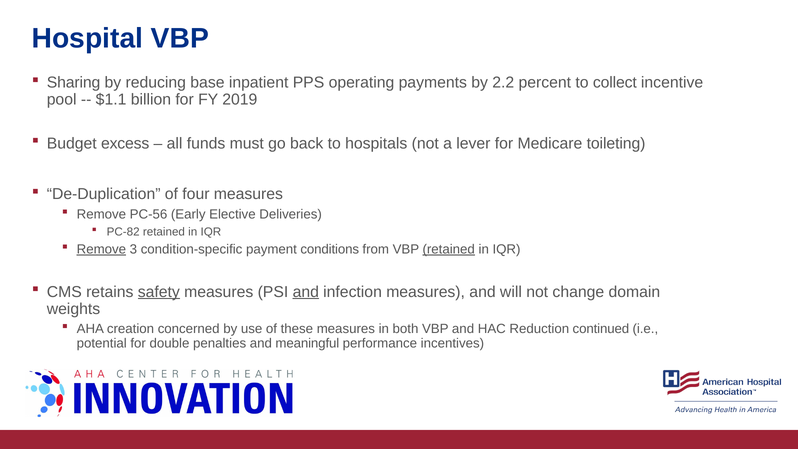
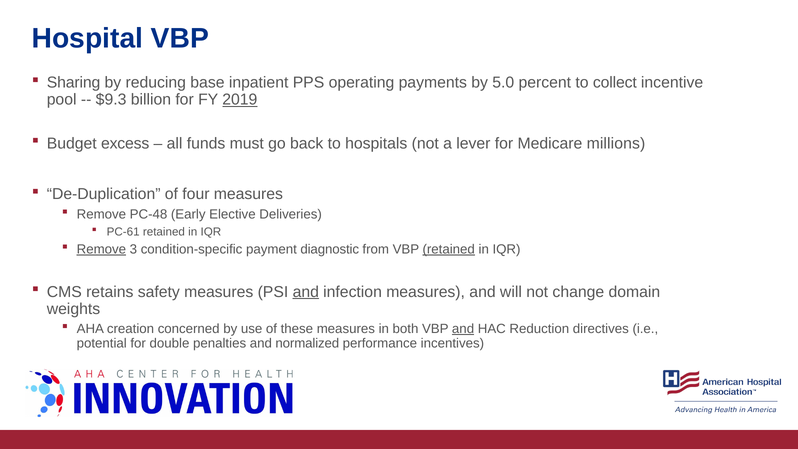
2.2: 2.2 -> 5.0
$1.1: $1.1 -> $9.3
2019 underline: none -> present
toileting: toileting -> millions
PC-56: PC-56 -> PC-48
PC-82: PC-82 -> PC-61
conditions: conditions -> diagnostic
safety underline: present -> none
and at (463, 329) underline: none -> present
continued: continued -> directives
meaningful: meaningful -> normalized
